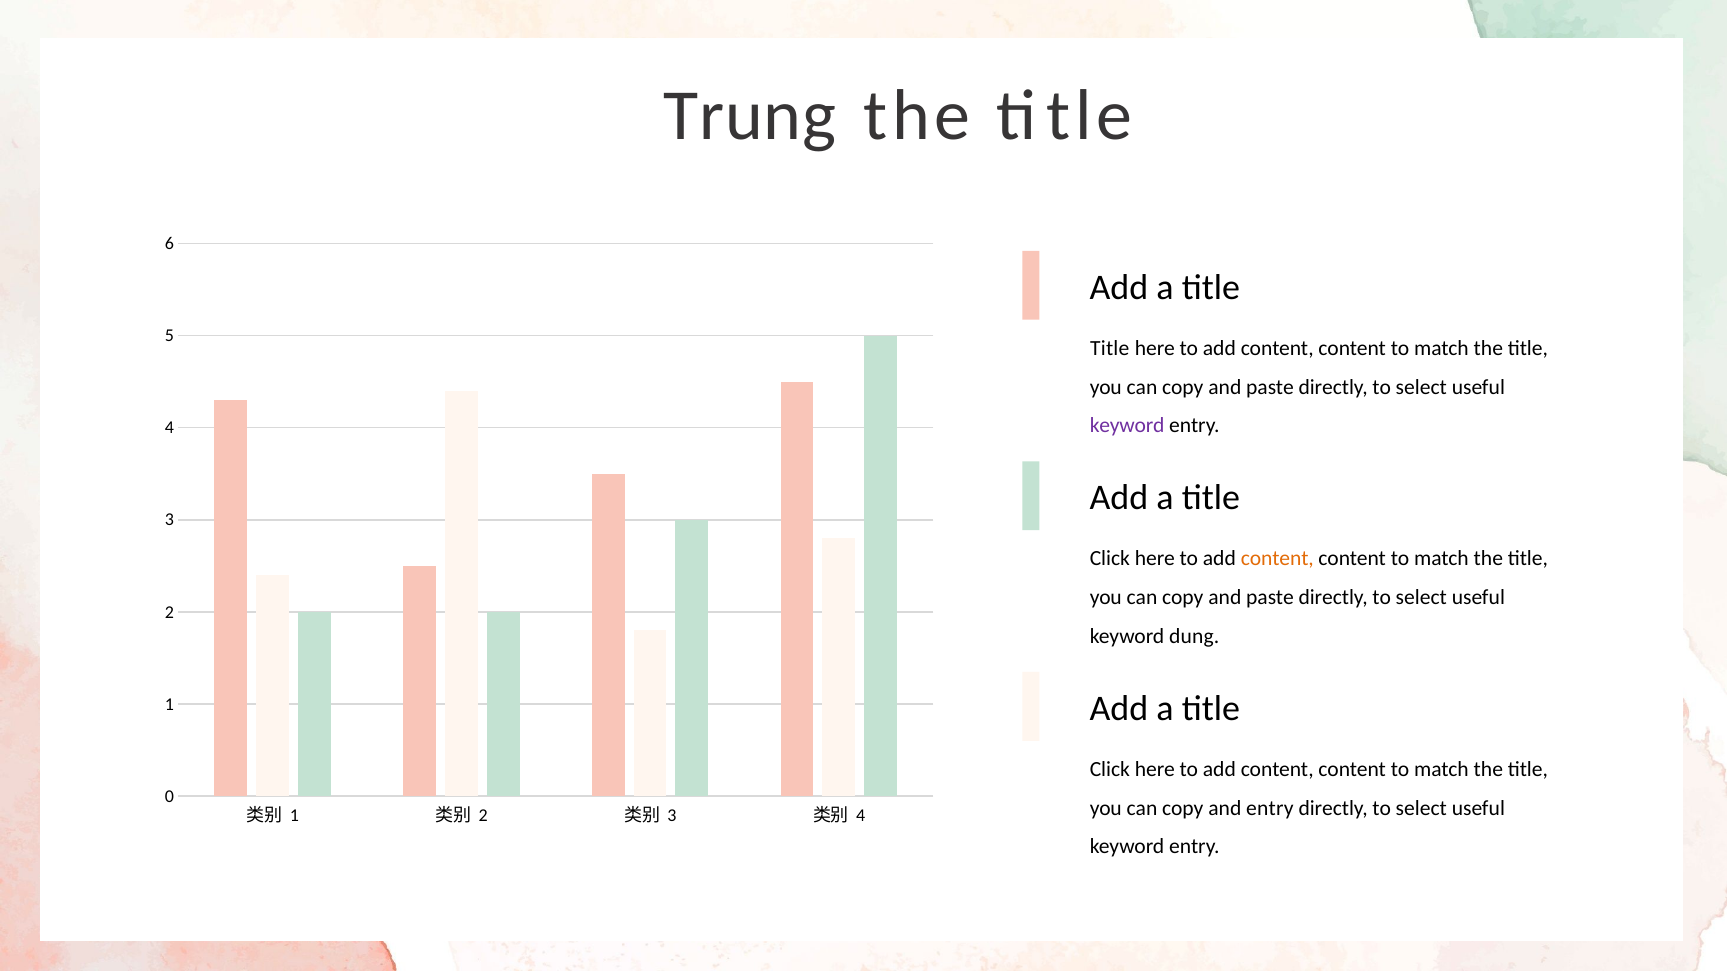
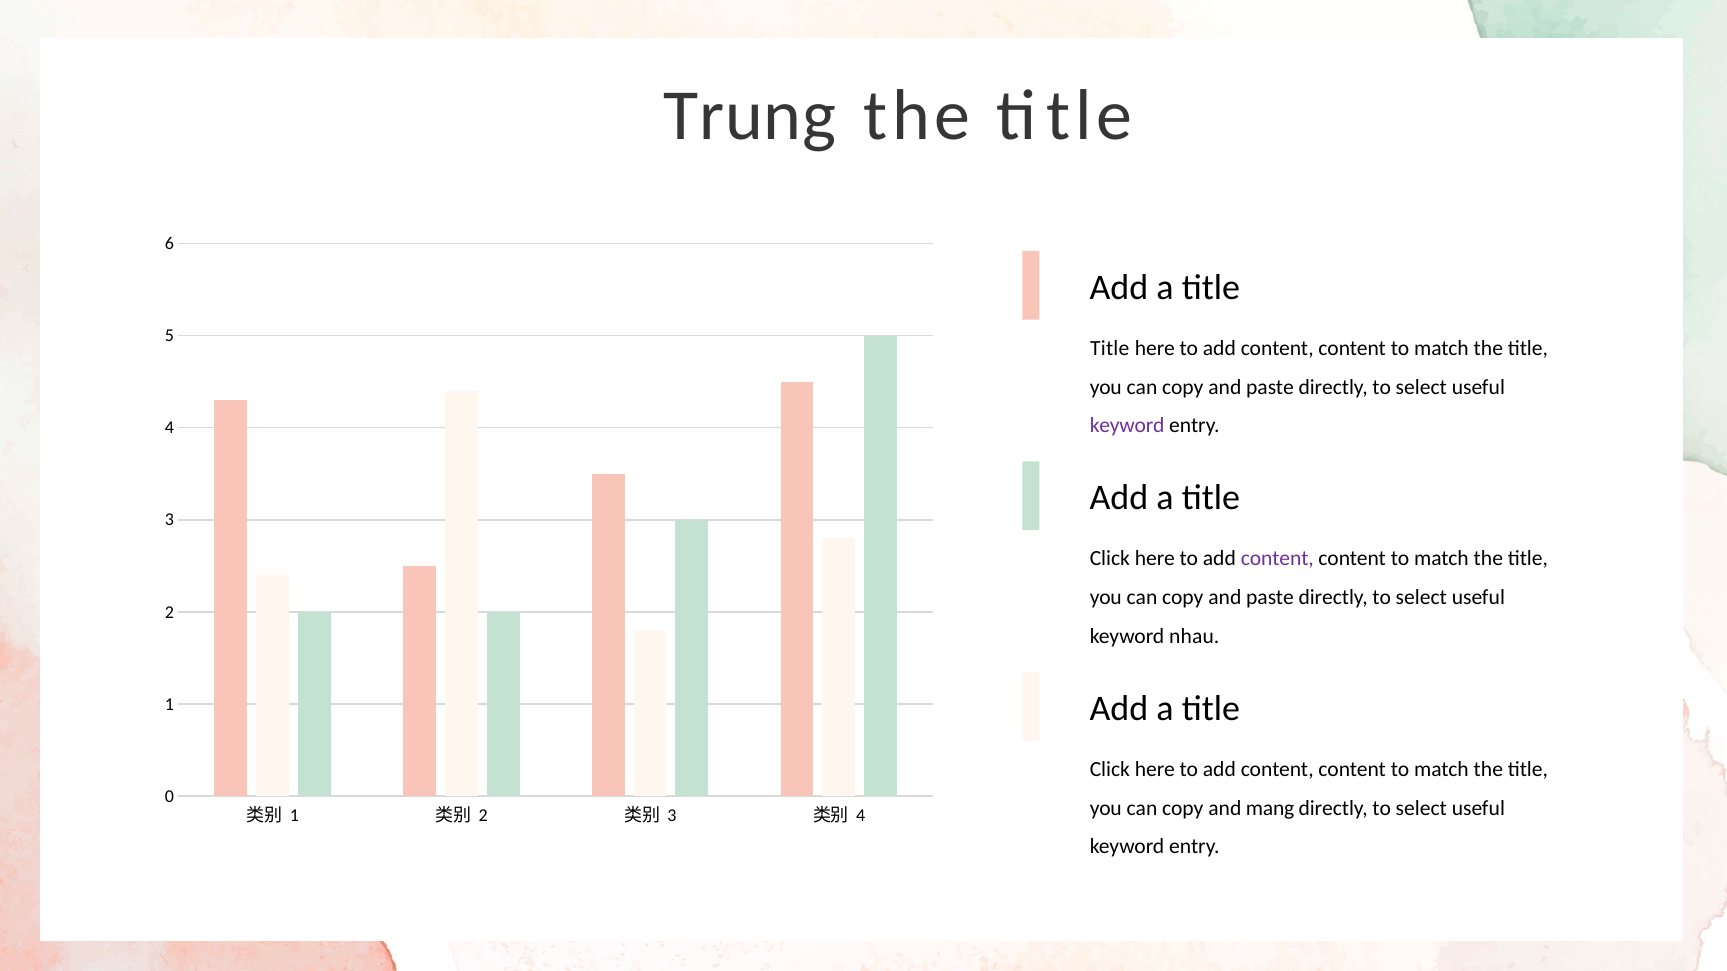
content at (1277, 559) colour: orange -> purple
dung: dung -> nhau
and entry: entry -> mang
